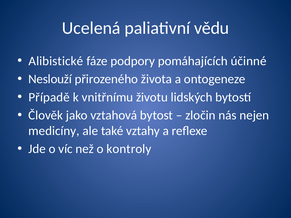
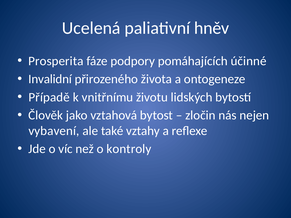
vědu: vědu -> hněv
Alibistické: Alibistické -> Prosperita
Neslouží: Neslouží -> Invalidní
medicíny: medicíny -> vybavení
